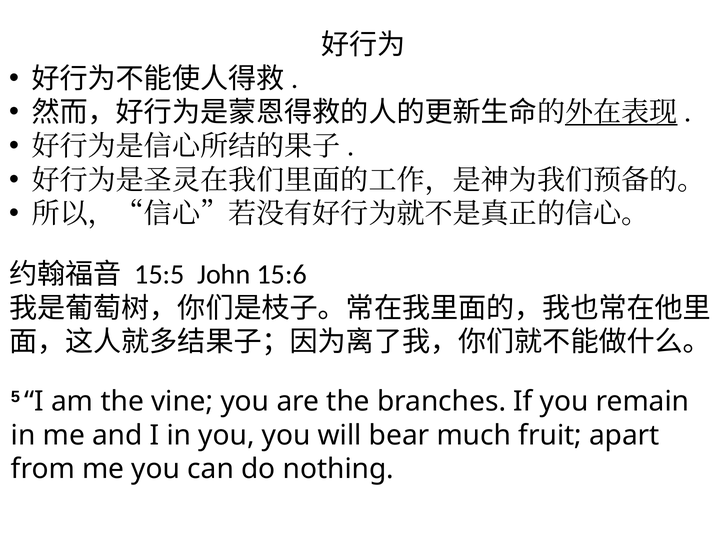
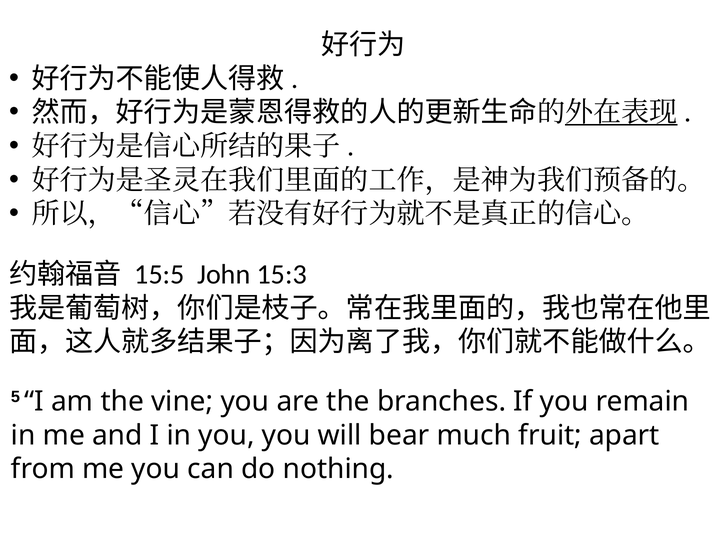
15:6: 15:6 -> 15:3
